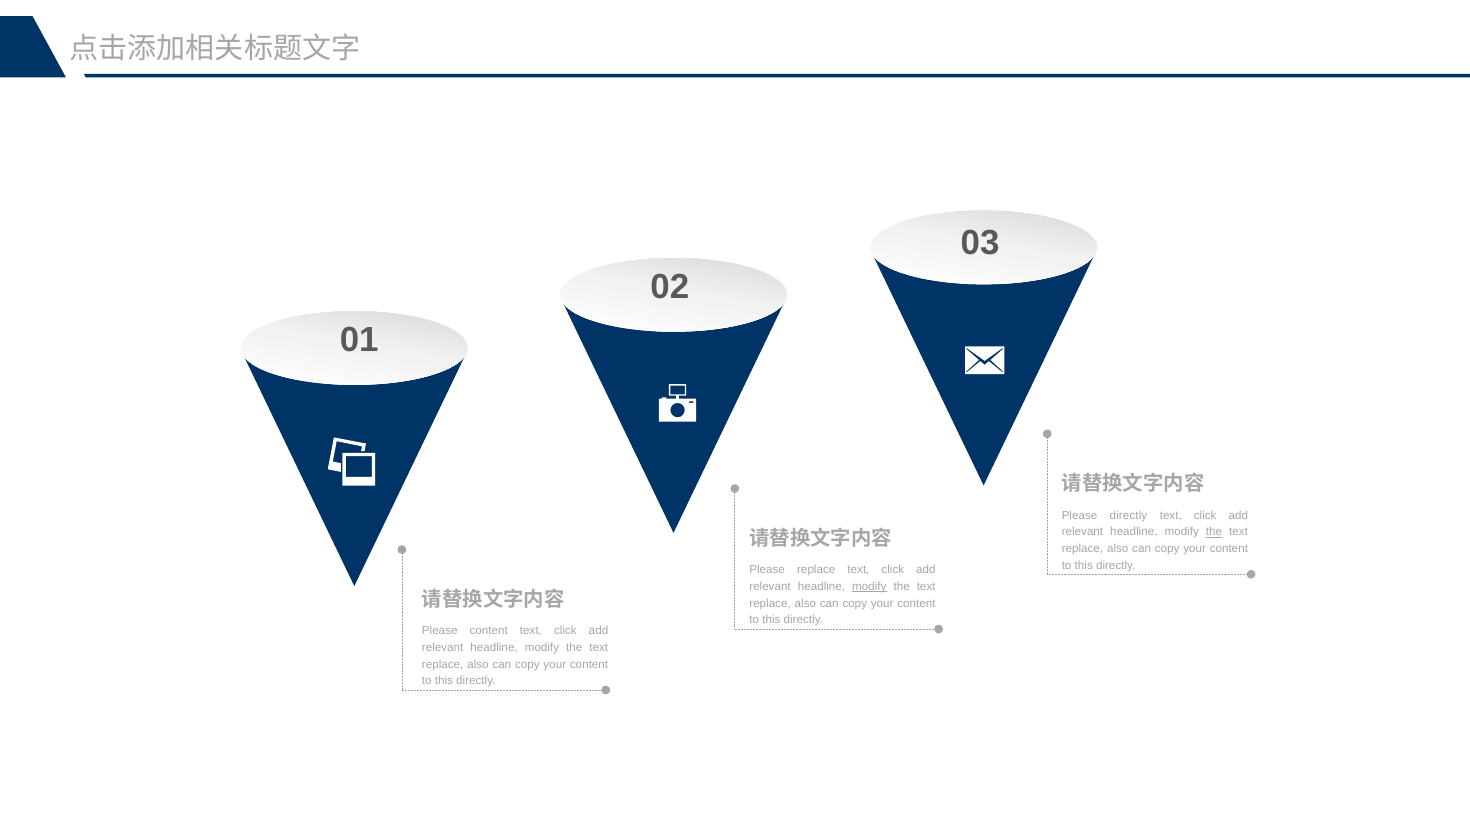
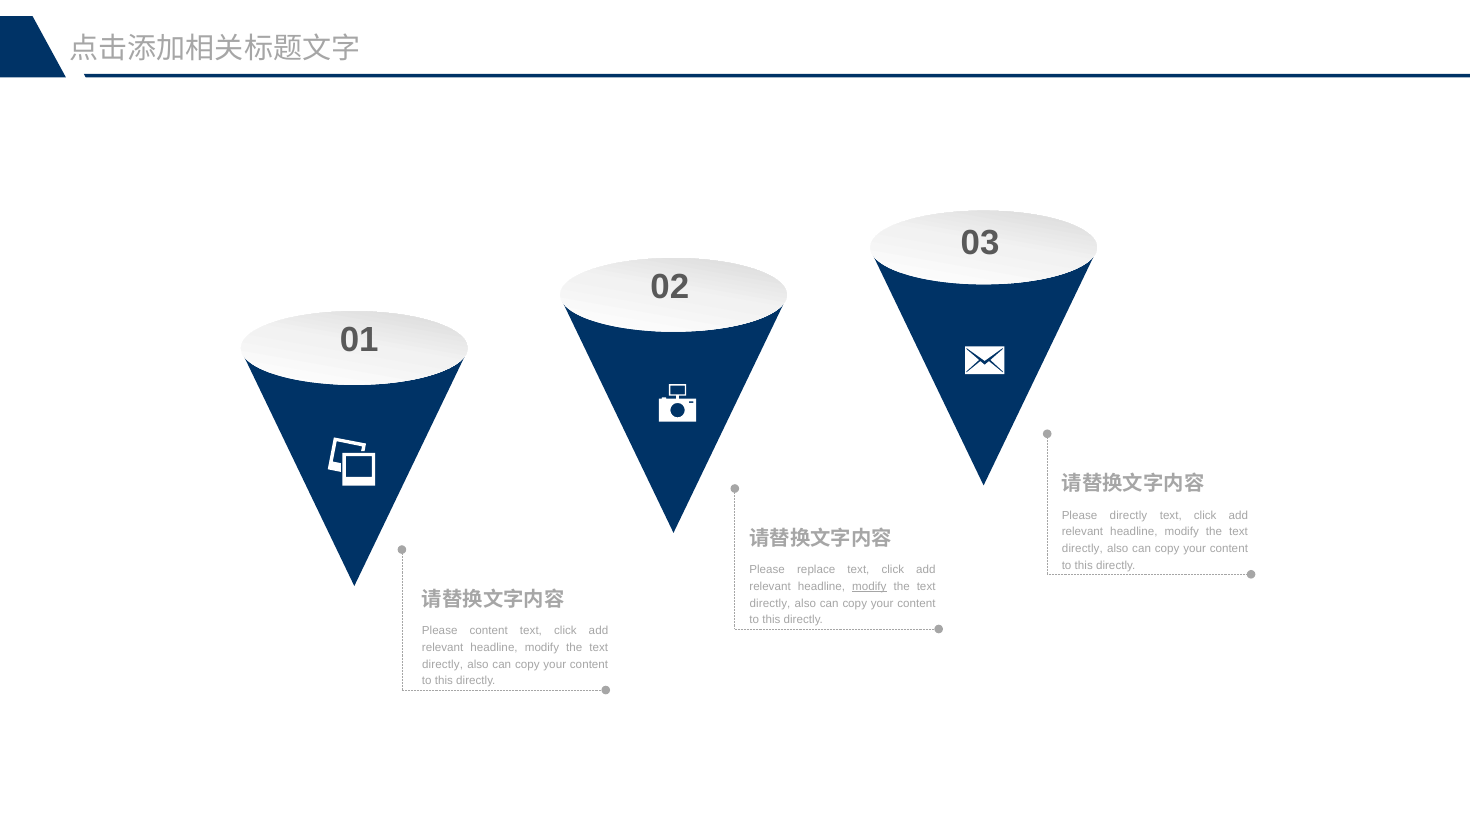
the at (1214, 532) underline: present -> none
replace at (1082, 549): replace -> directly
replace at (770, 603): replace -> directly
replace at (443, 664): replace -> directly
